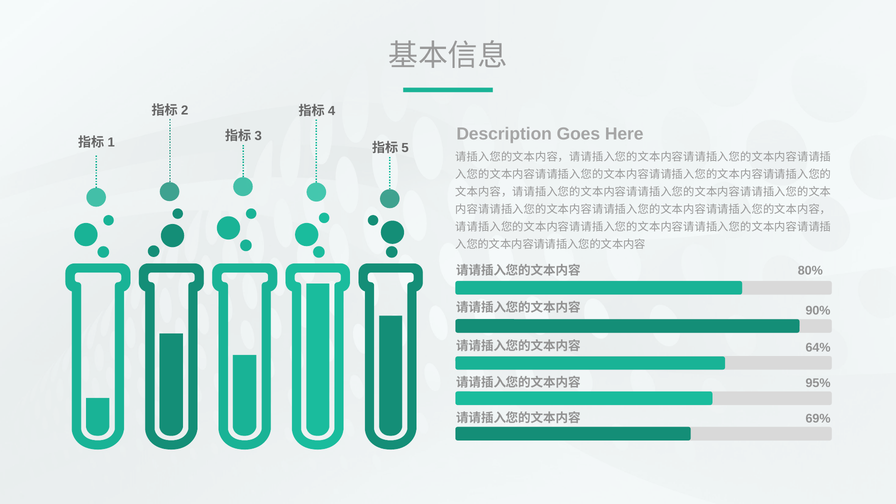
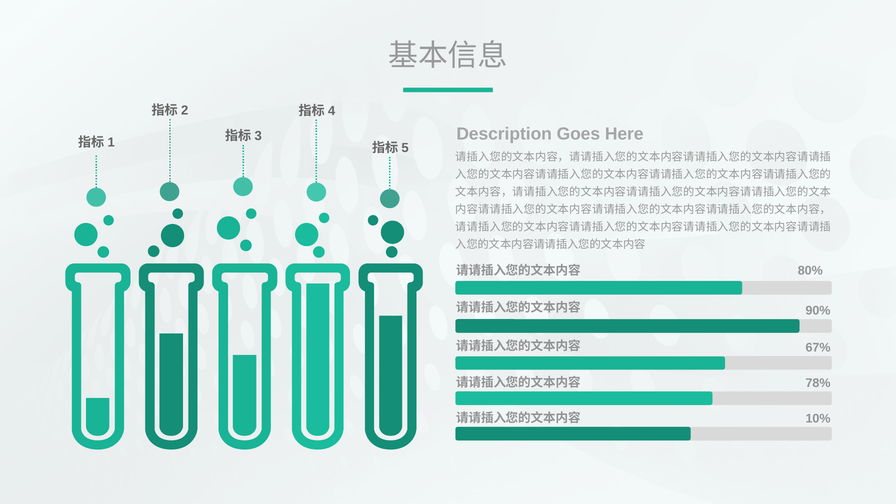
64%: 64% -> 67%
95%: 95% -> 78%
69%: 69% -> 10%
